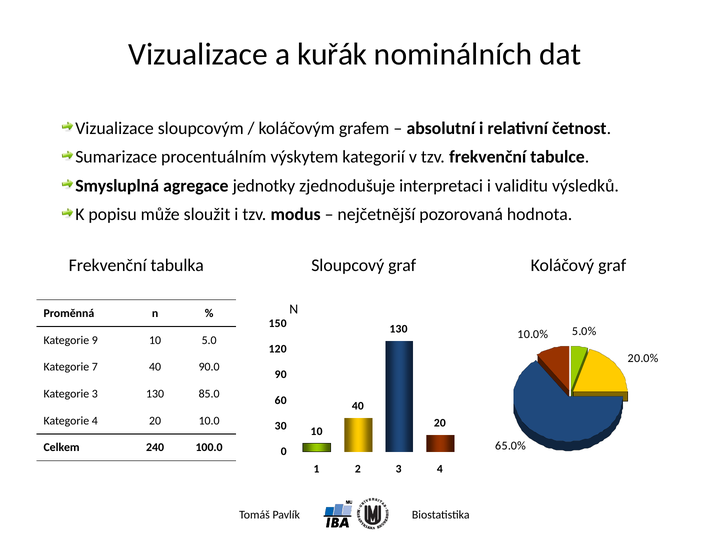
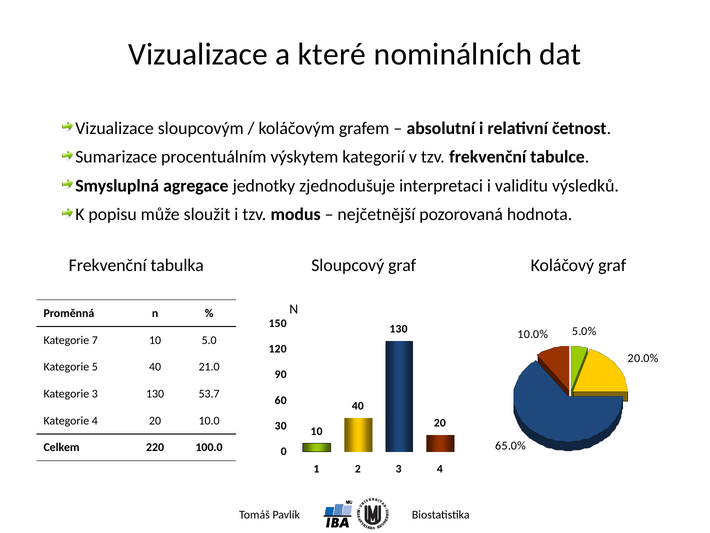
kuřák: kuřák -> které
9: 9 -> 7
7: 7 -> 5
90.0: 90.0 -> 21.0
85.0: 85.0 -> 53.7
240: 240 -> 220
